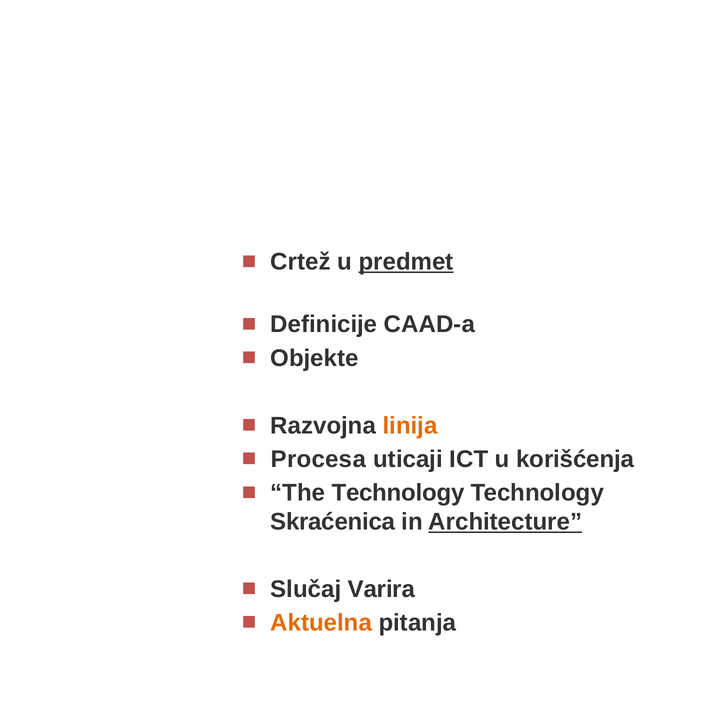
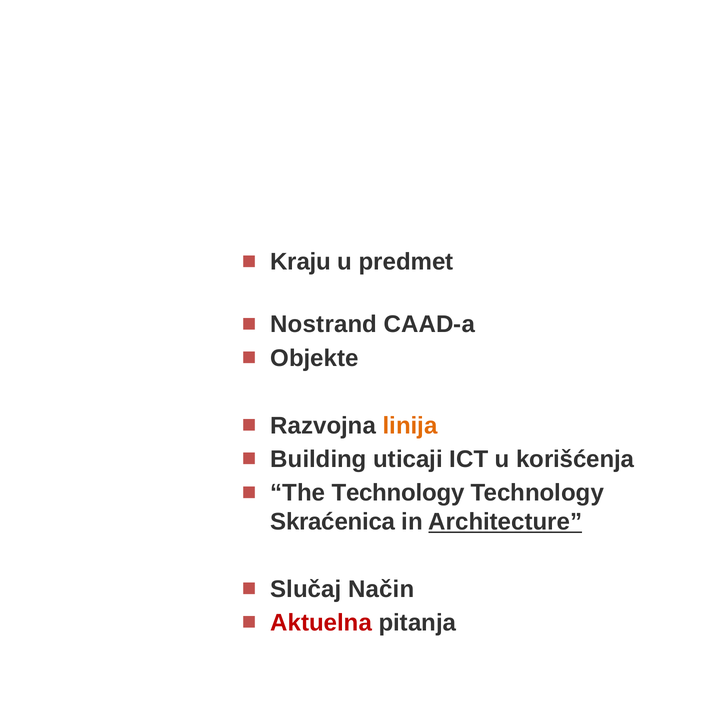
Crtež: Crtež -> Kraju
predmet underline: present -> none
Definicije: Definicije -> Nostrand
Procesa: Procesa -> Building
Varira: Varira -> Način
Aktuelna colour: orange -> red
